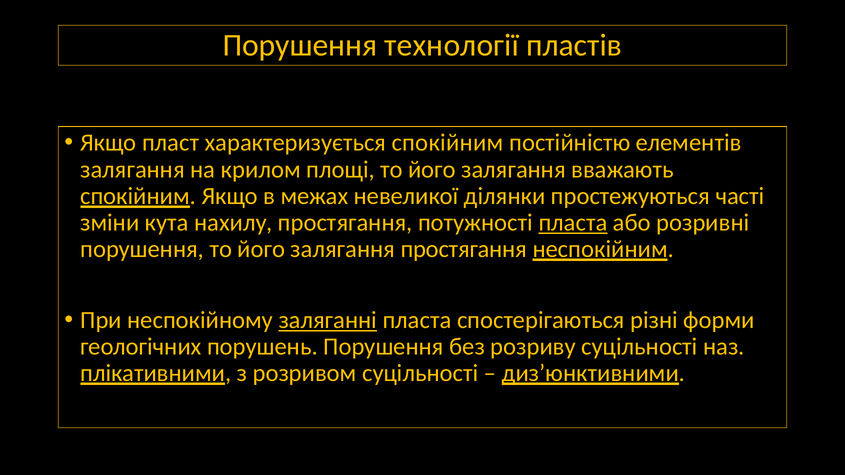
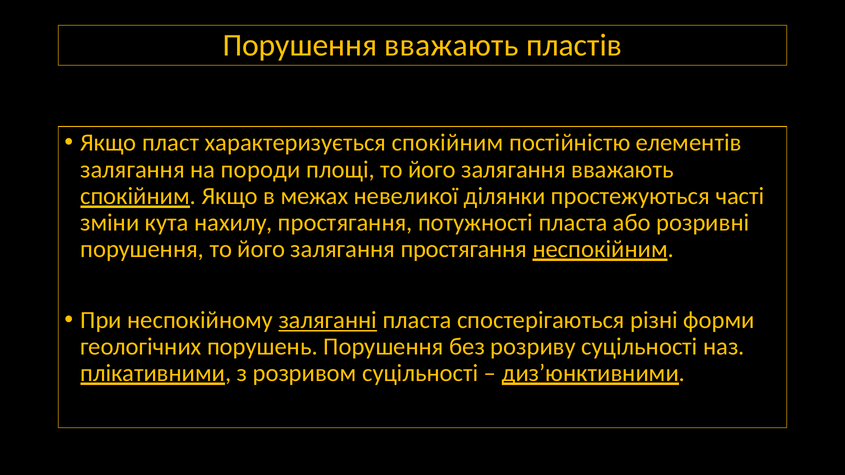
Порушення технології: технології -> вважають
крилом: крилом -> породи
пласта at (573, 223) underline: present -> none
